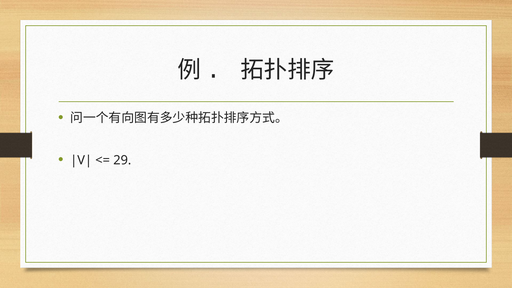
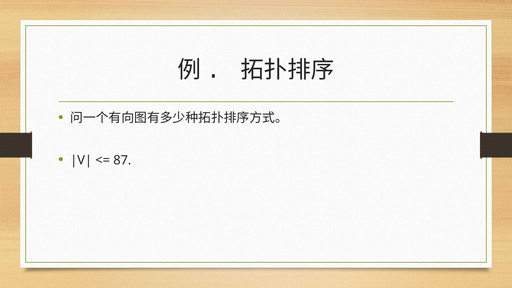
29: 29 -> 87
